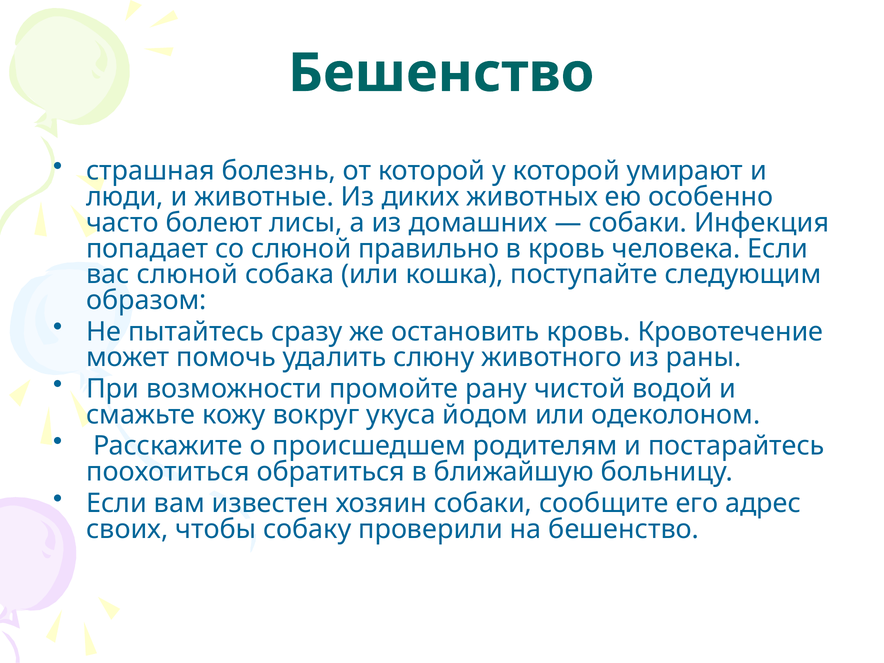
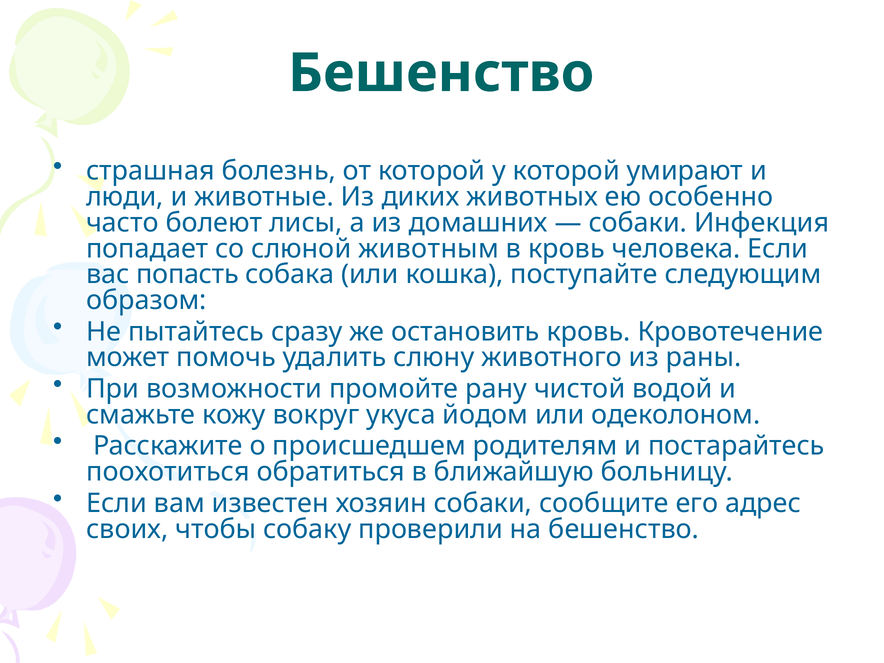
правильно: правильно -> животным
вас слюной: слюной -> попасть
